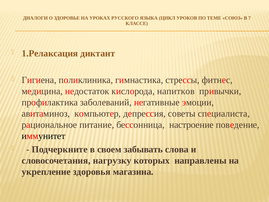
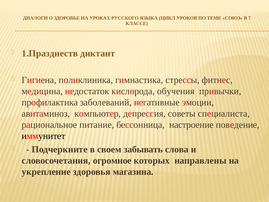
1.Релаксация: 1.Релаксация -> 1.Празднеств
напитков: напитков -> обучения
нагрузку: нагрузку -> огромное
